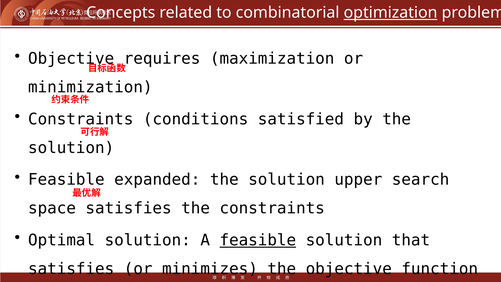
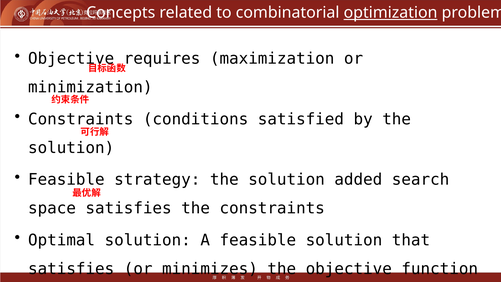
expanded: expanded -> strategy
upper: upper -> added
feasible at (258, 240) underline: present -> none
